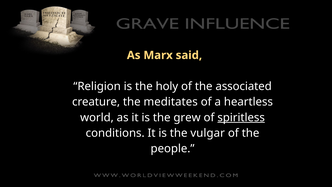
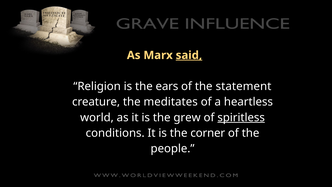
said underline: none -> present
holy: holy -> ears
associated: associated -> statement
vulgar: vulgar -> corner
